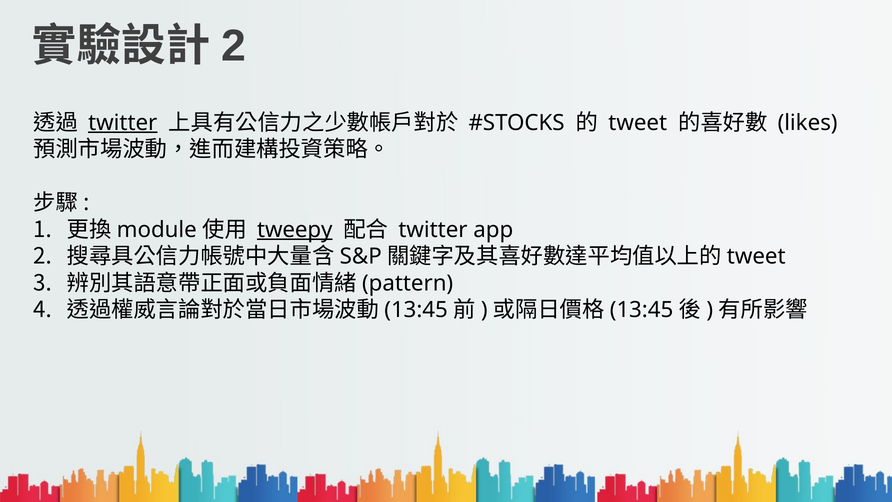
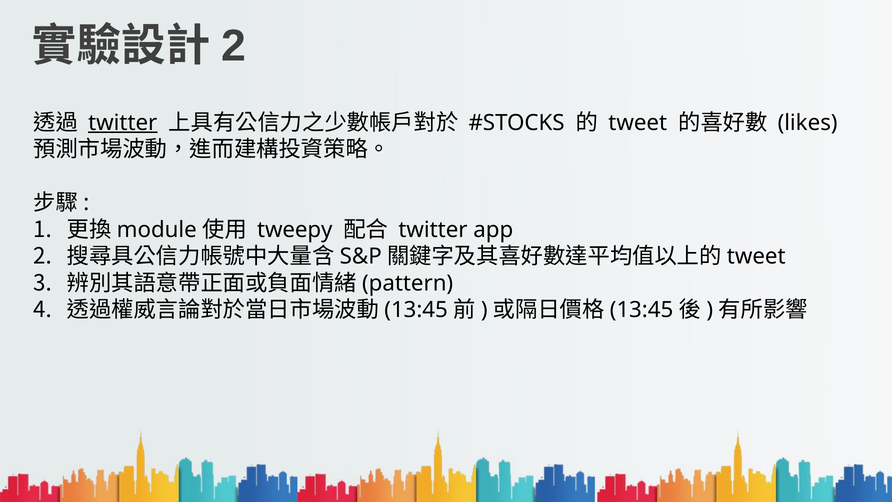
tweepy underline: present -> none
